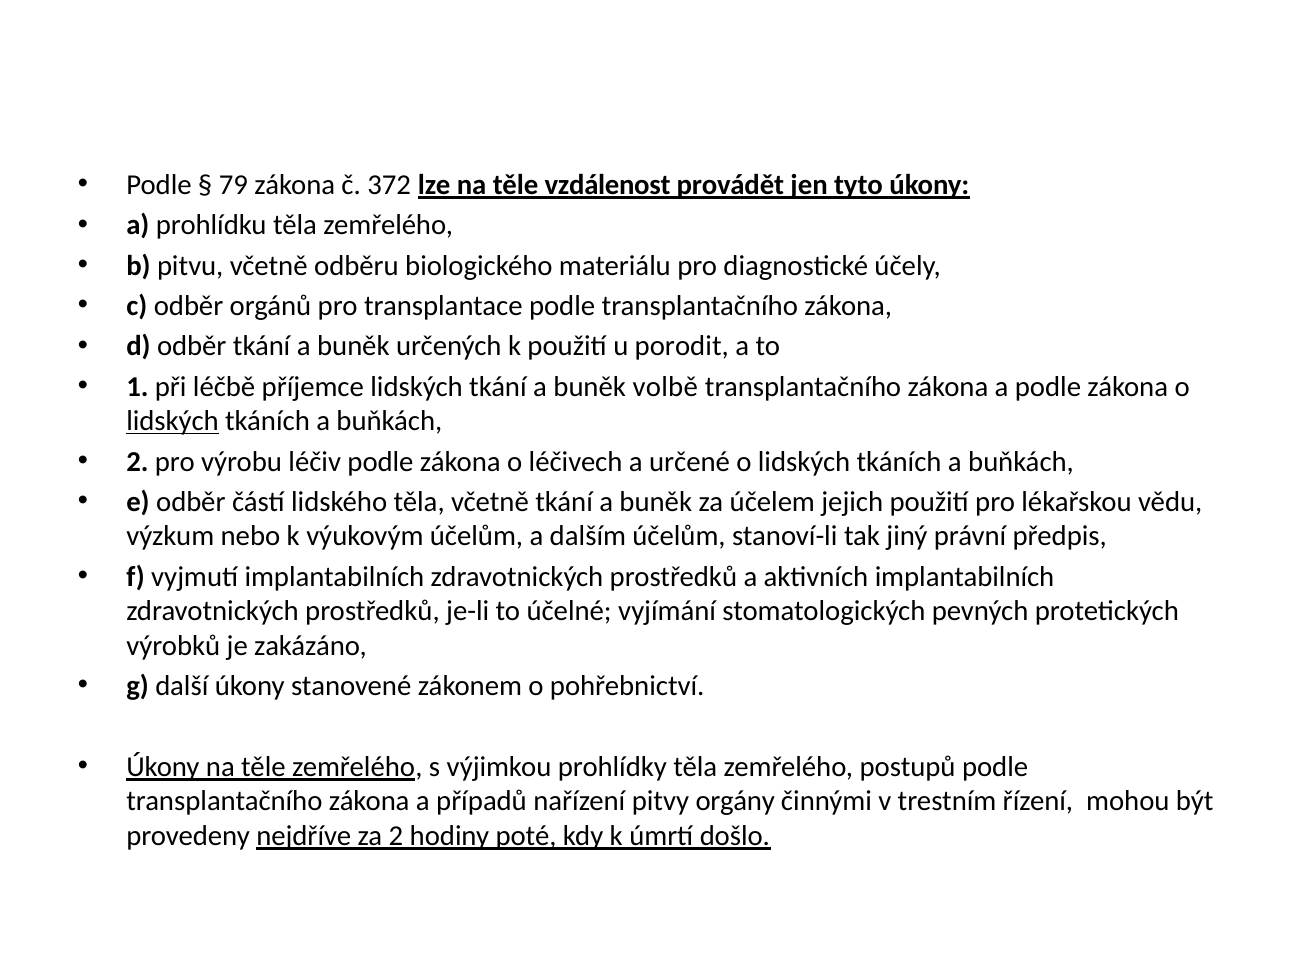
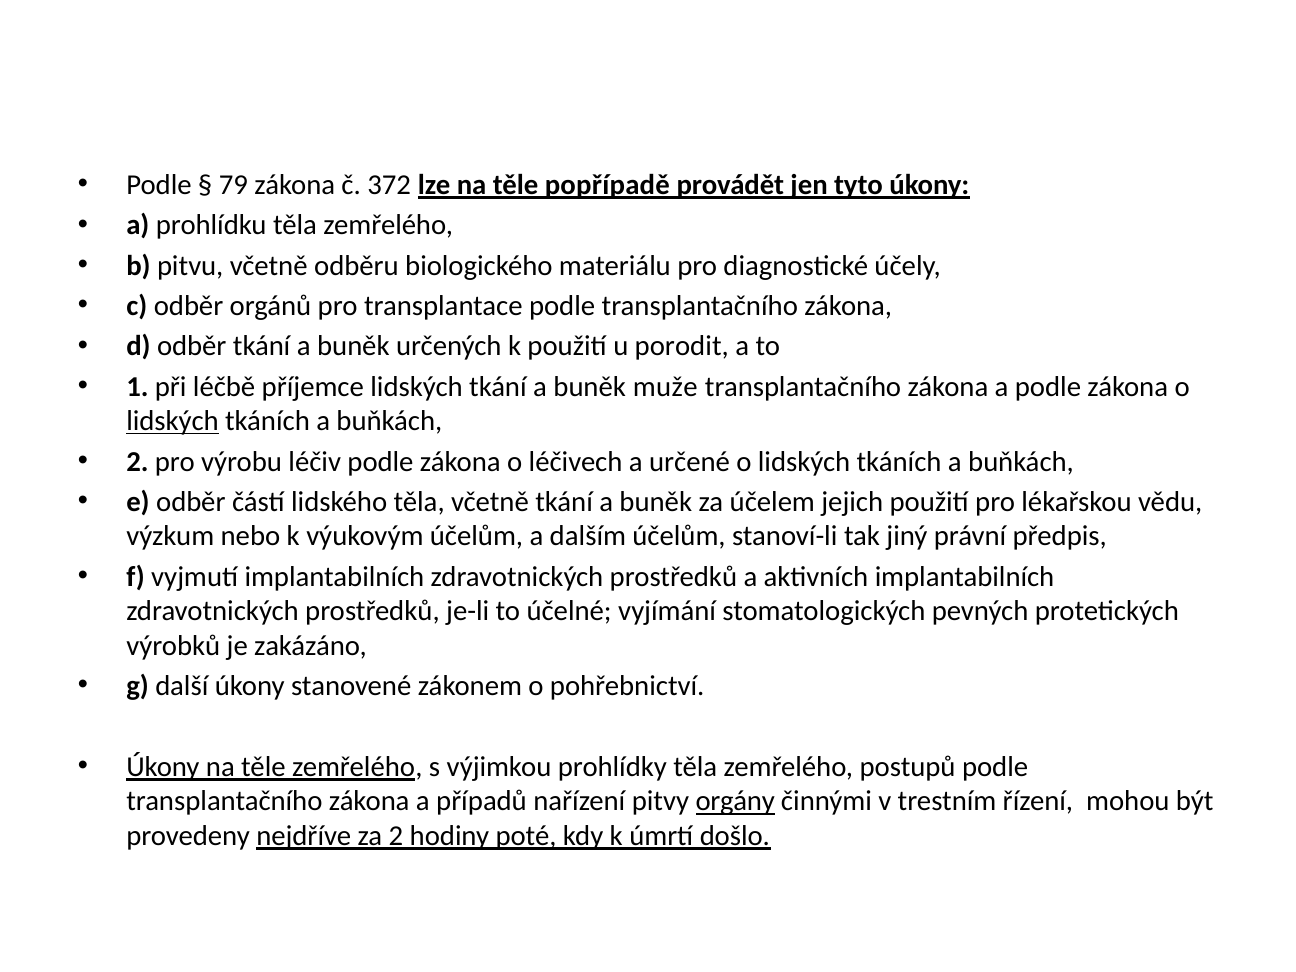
vzdálenost: vzdálenost -> popřípadě
volbě: volbě -> muže
orgány underline: none -> present
